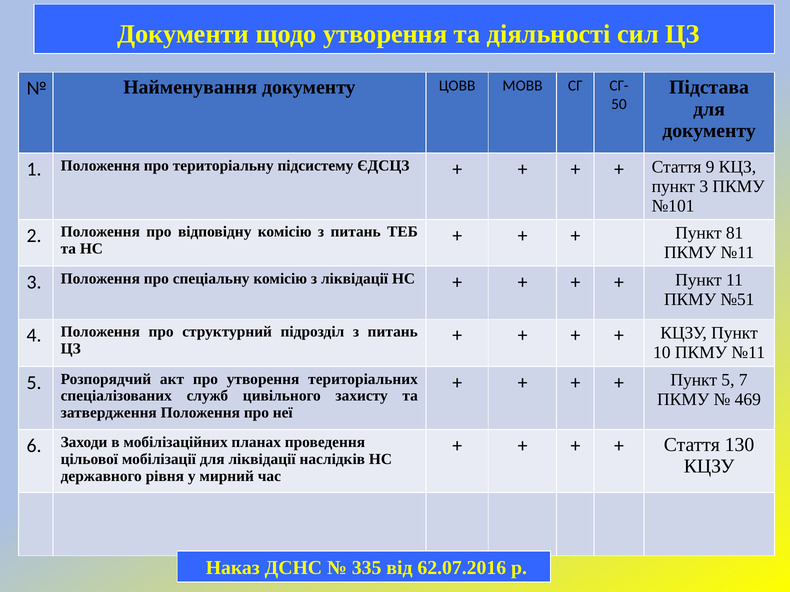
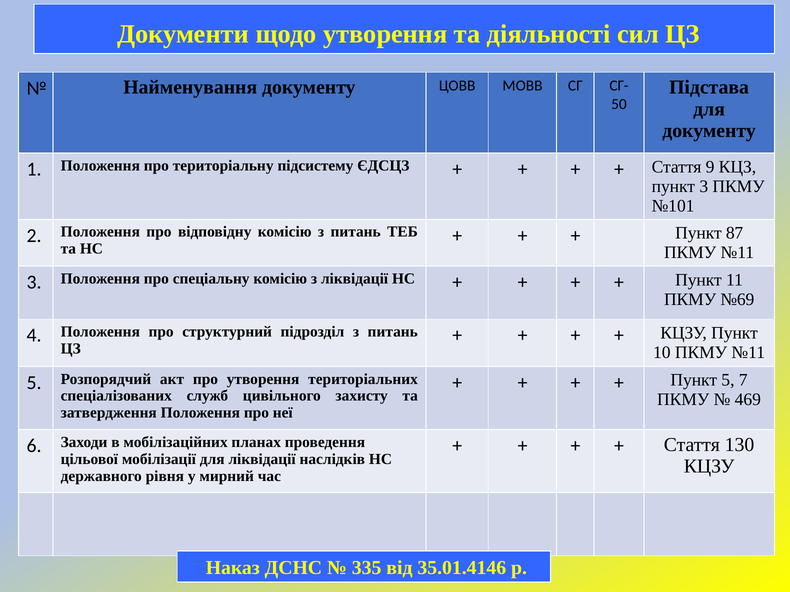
81: 81 -> 87
№51: №51 -> №69
62.07.2016: 62.07.2016 -> 35.01.4146
